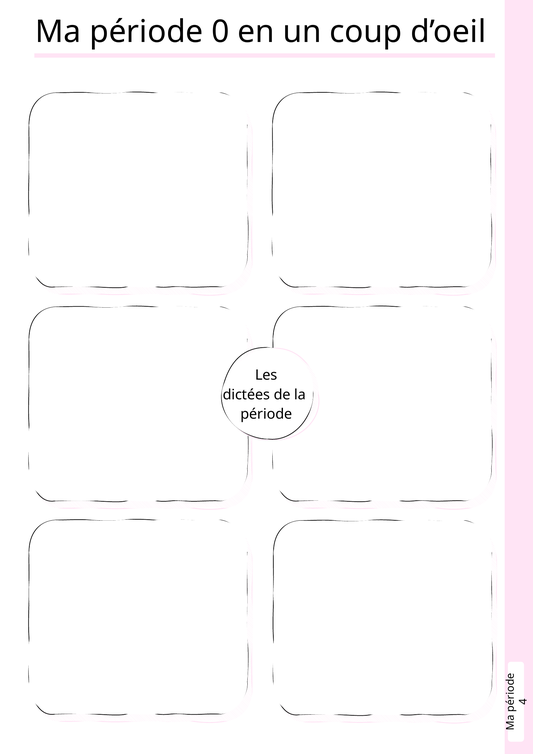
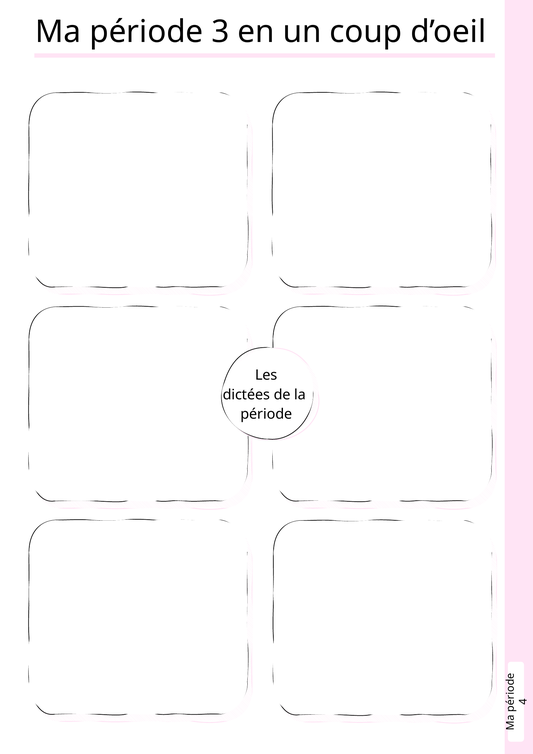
0: 0 -> 3
